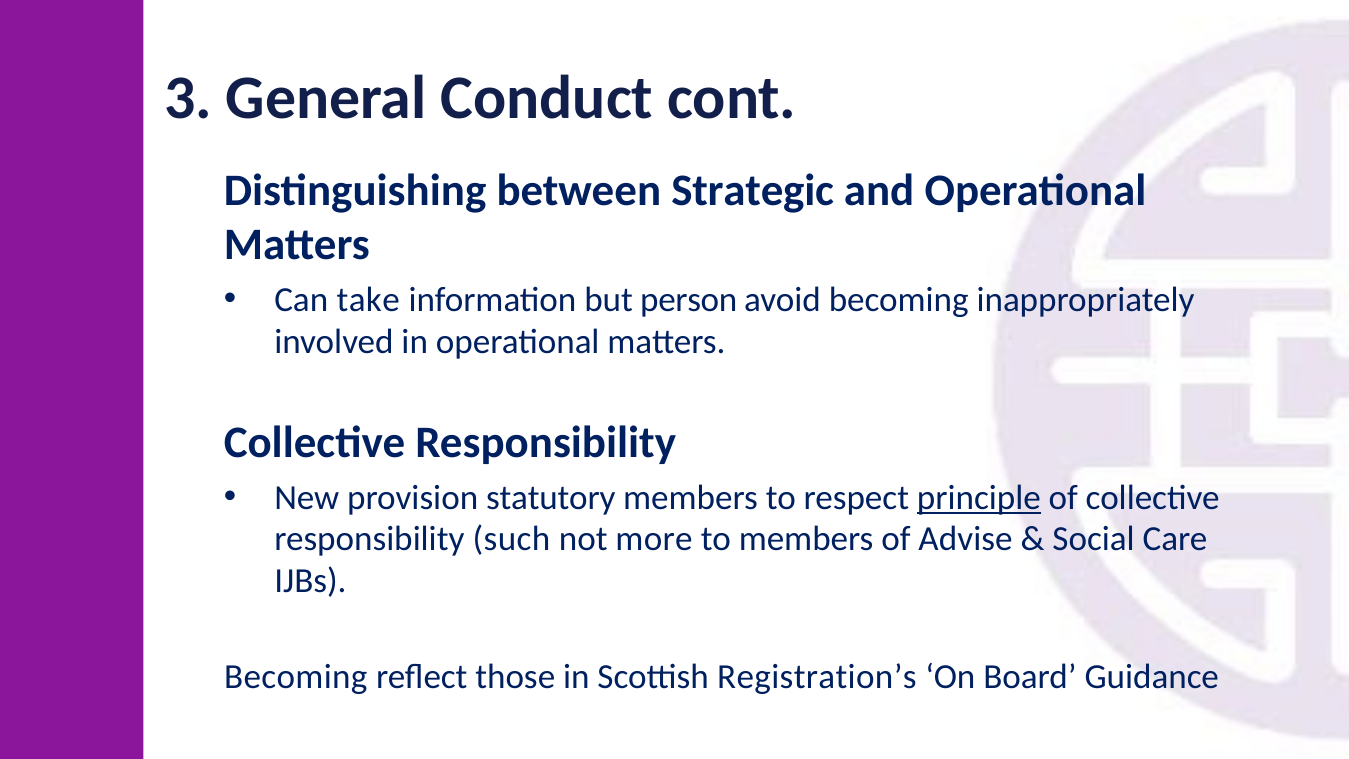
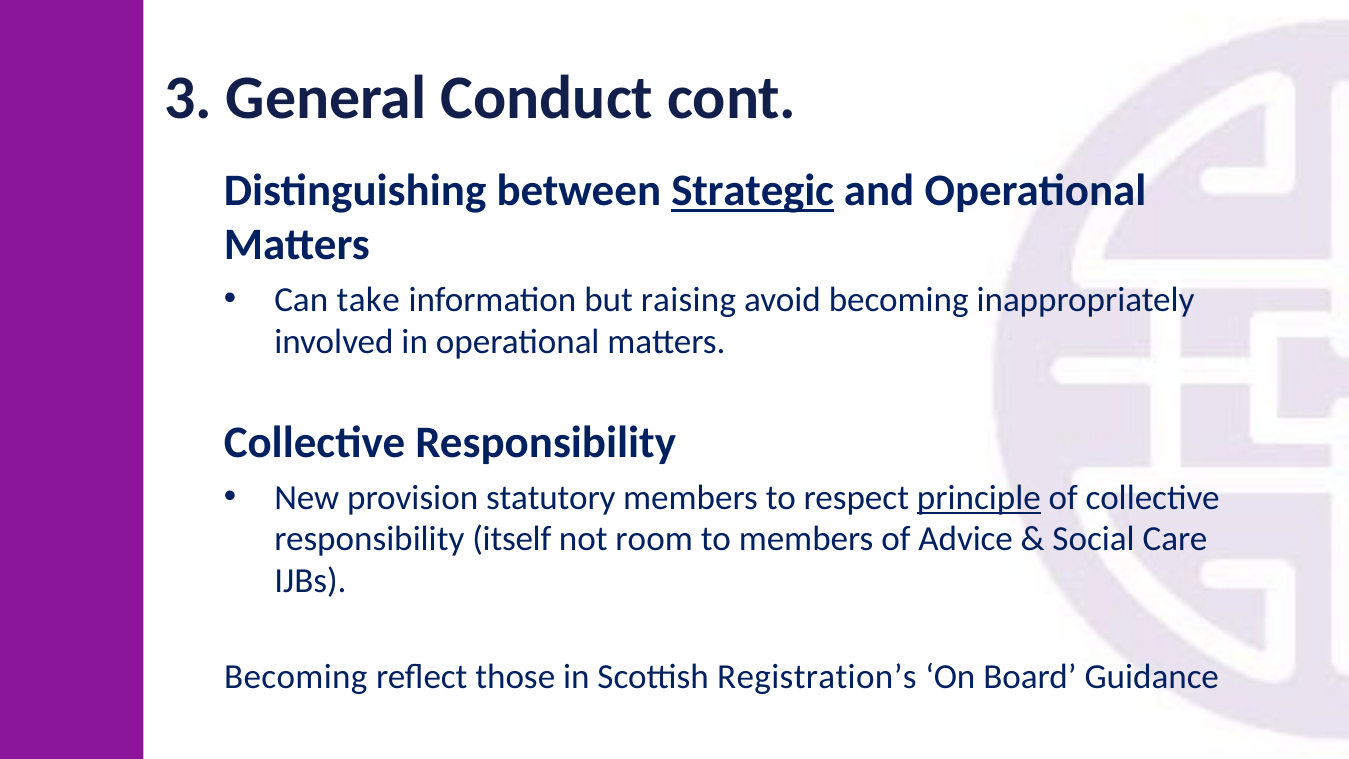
Strategic underline: none -> present
person: person -> raising
such: such -> itself
more: more -> room
Advise: Advise -> Advice
